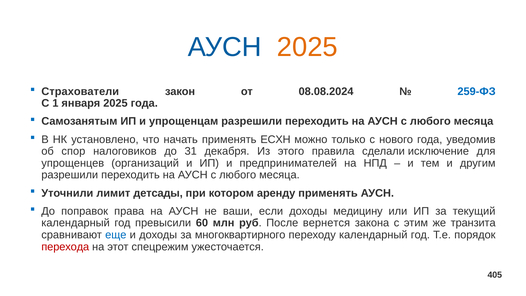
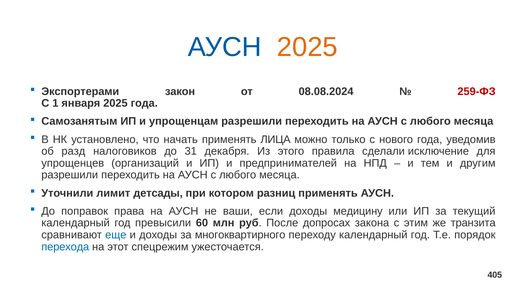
Страхователи: Страхователи -> Экспортерами
259-ФЗ colour: blue -> red
ЕСХН: ЕСХН -> ЛИЦА
спор: спор -> разд
аренду: аренду -> разниц
вернется: вернется -> допросах
перехода colour: red -> blue
